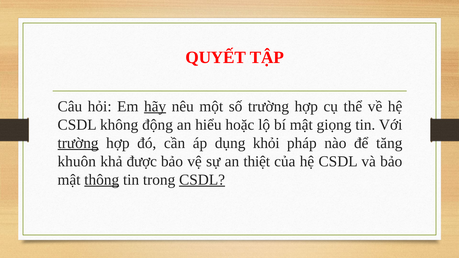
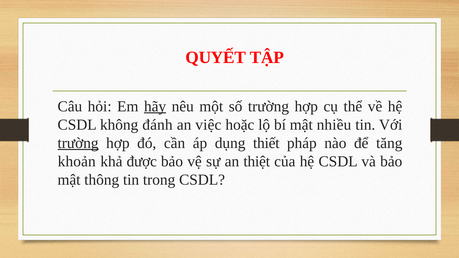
động: động -> đánh
hiểu: hiểu -> việc
giọng: giọng -> nhiều
khỏi: khỏi -> thiết
khuôn: khuôn -> khoản
thông underline: present -> none
CSDL at (202, 180) underline: present -> none
